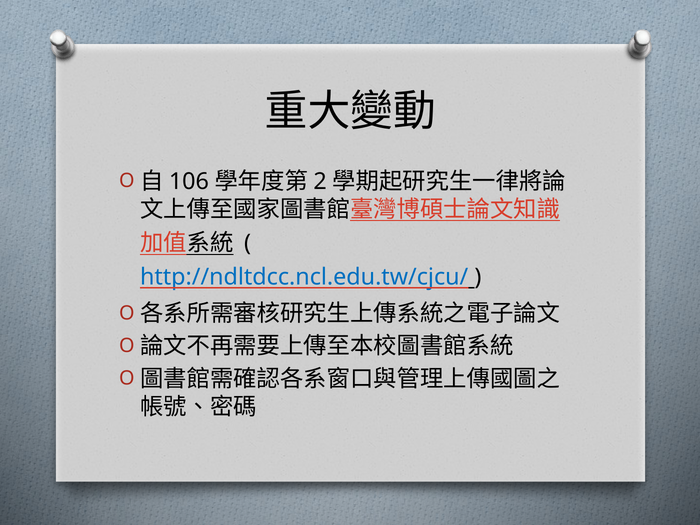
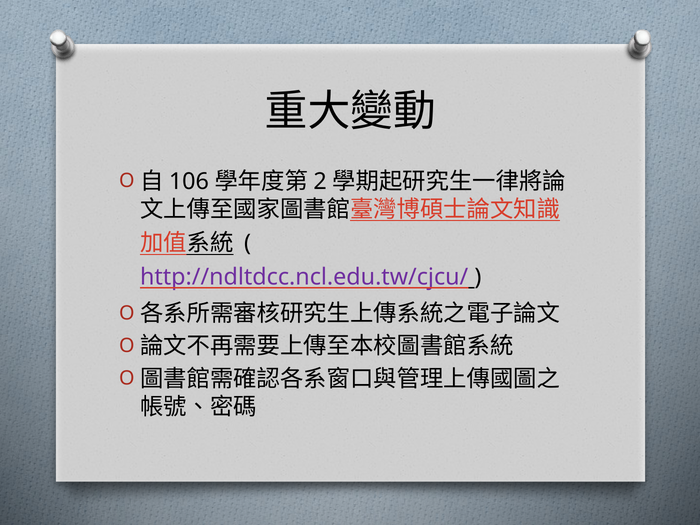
http://ndltdcc.ncl.edu.tw/cjcu/ colour: blue -> purple
